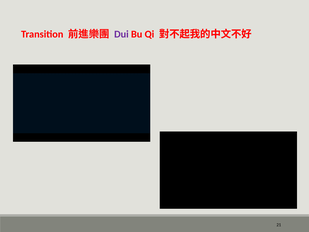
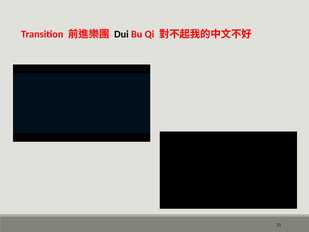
Dui colour: purple -> black
